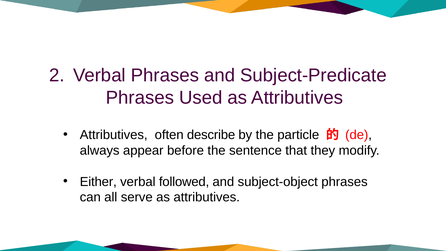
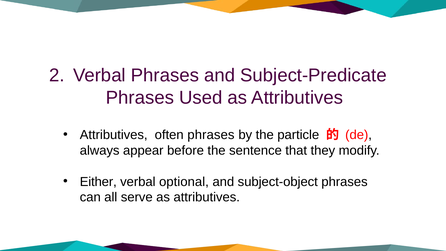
often describe: describe -> phrases
followed: followed -> optional
